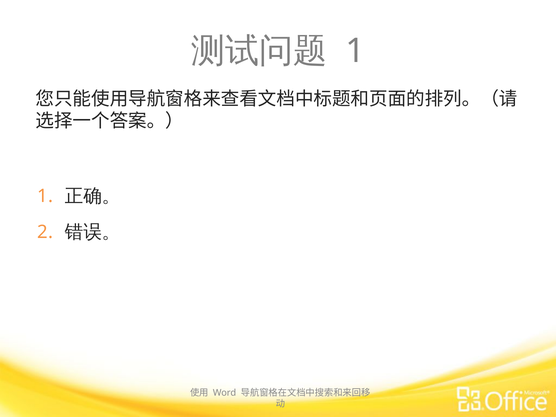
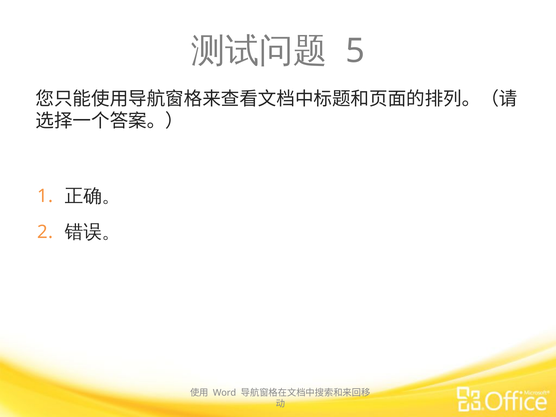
1 at (355, 51): 1 -> 5
